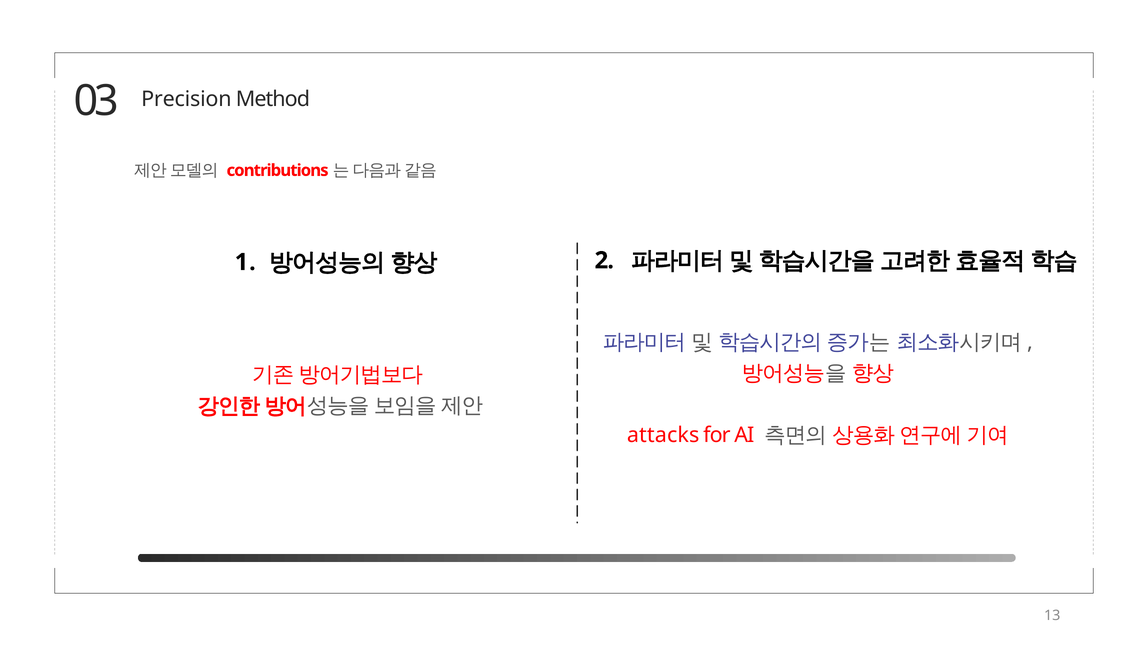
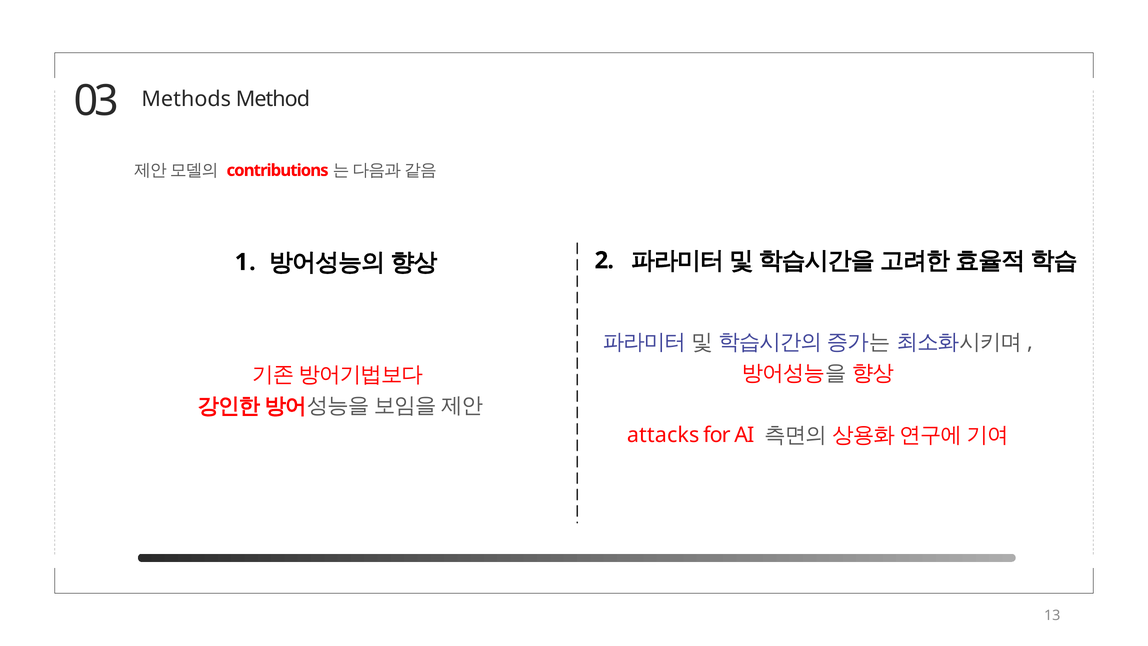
Precision: Precision -> Methods
